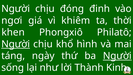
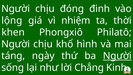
ngơi: ngơi -> lộng
khiêm: khiêm -> nhiệm
Người at (16, 44) underline: present -> none
Thành: Thành -> Chẳng
